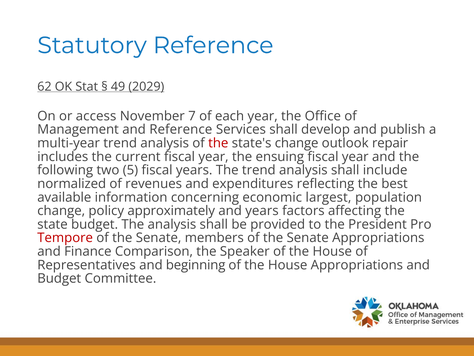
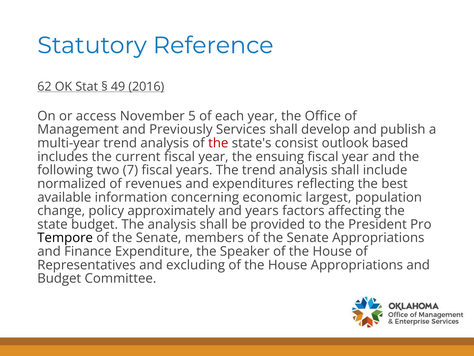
2029: 2029 -> 2016
7: 7 -> 5
and Reference: Reference -> Previously
state's change: change -> consist
repair: repair -> based
5: 5 -> 7
Tempore colour: red -> black
Comparison: Comparison -> Expenditure
beginning: beginning -> excluding
